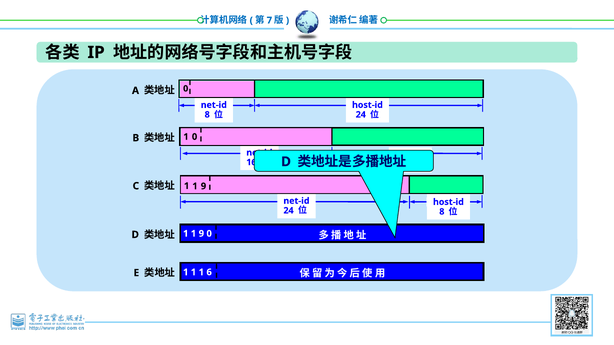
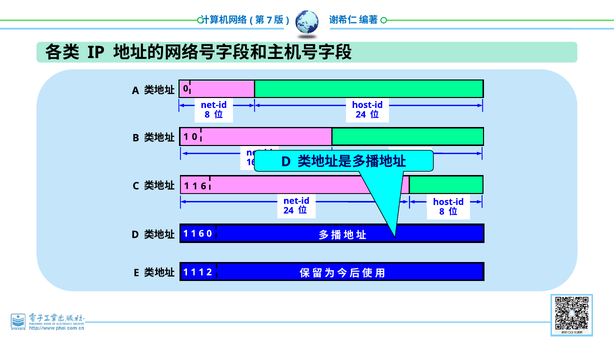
9 at (203, 186): 9 -> 6
1 9: 9 -> 6
6: 6 -> 2
